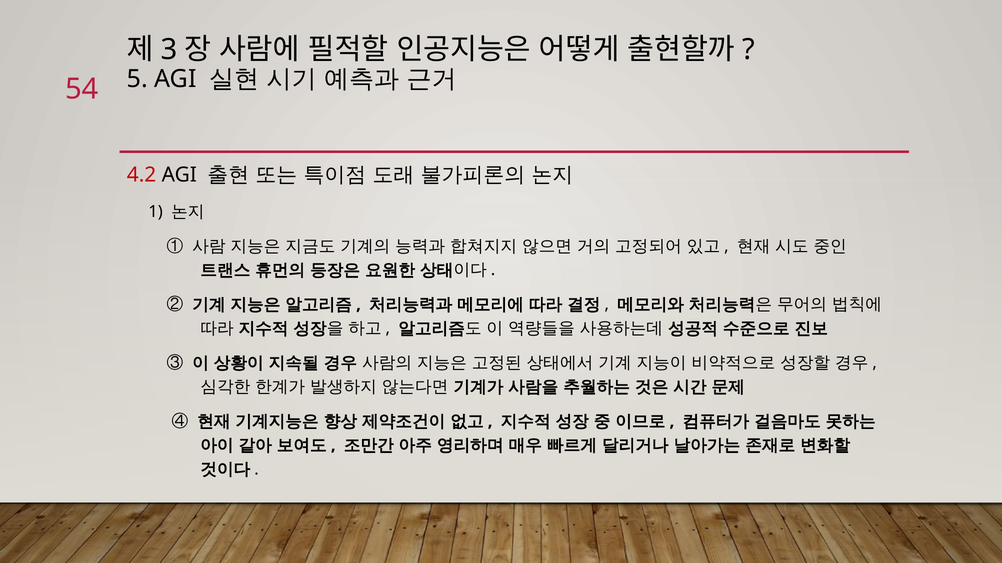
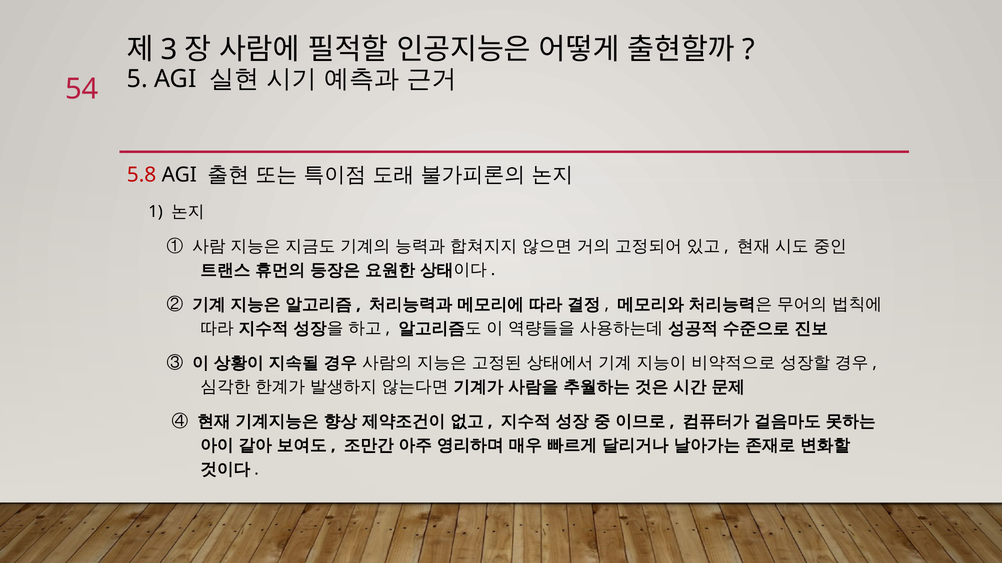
4.2: 4.2 -> 5.8
